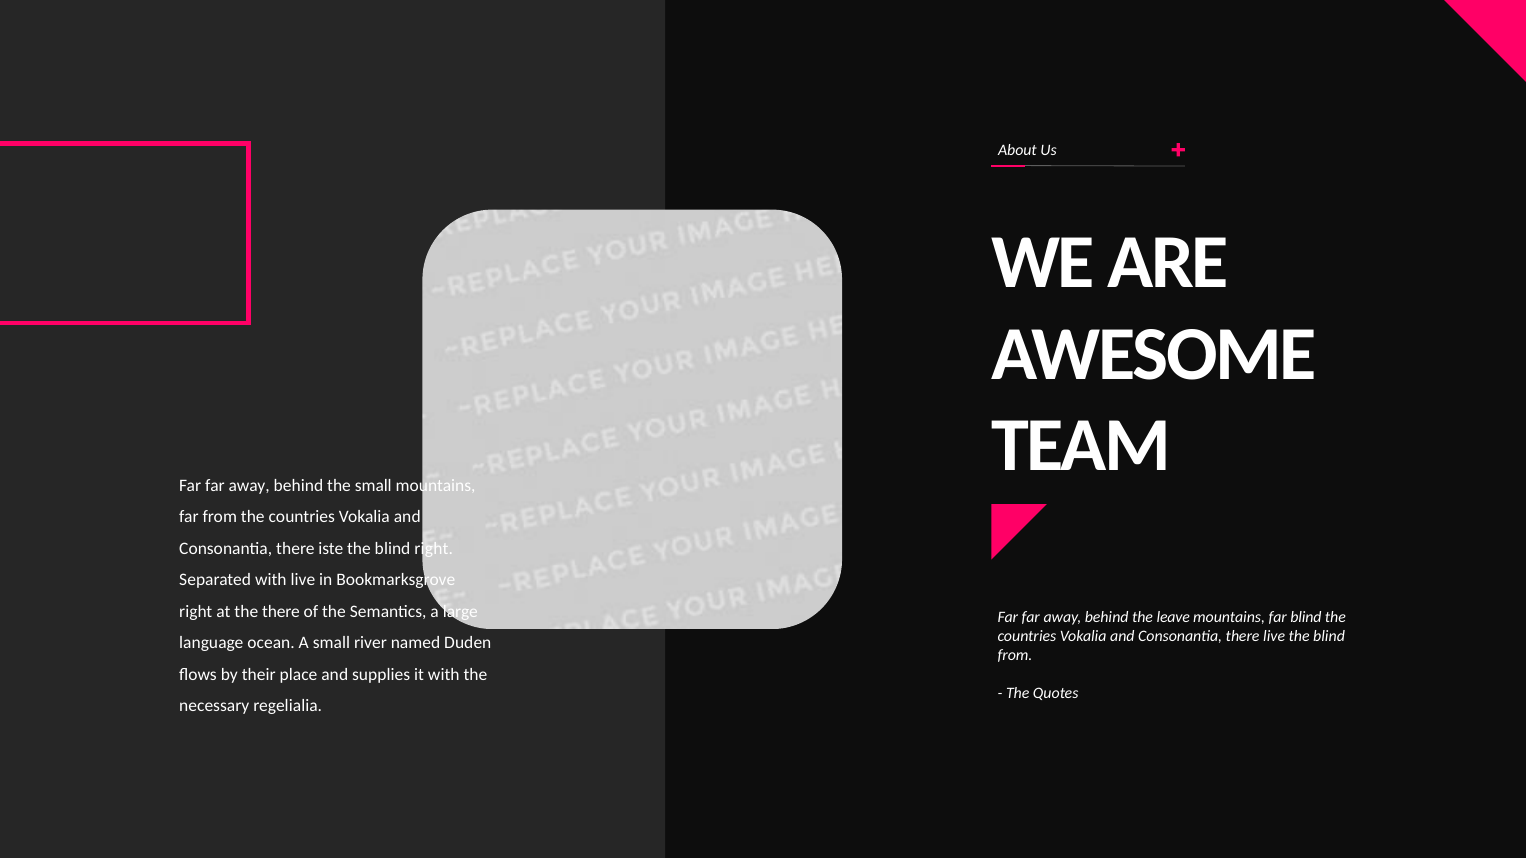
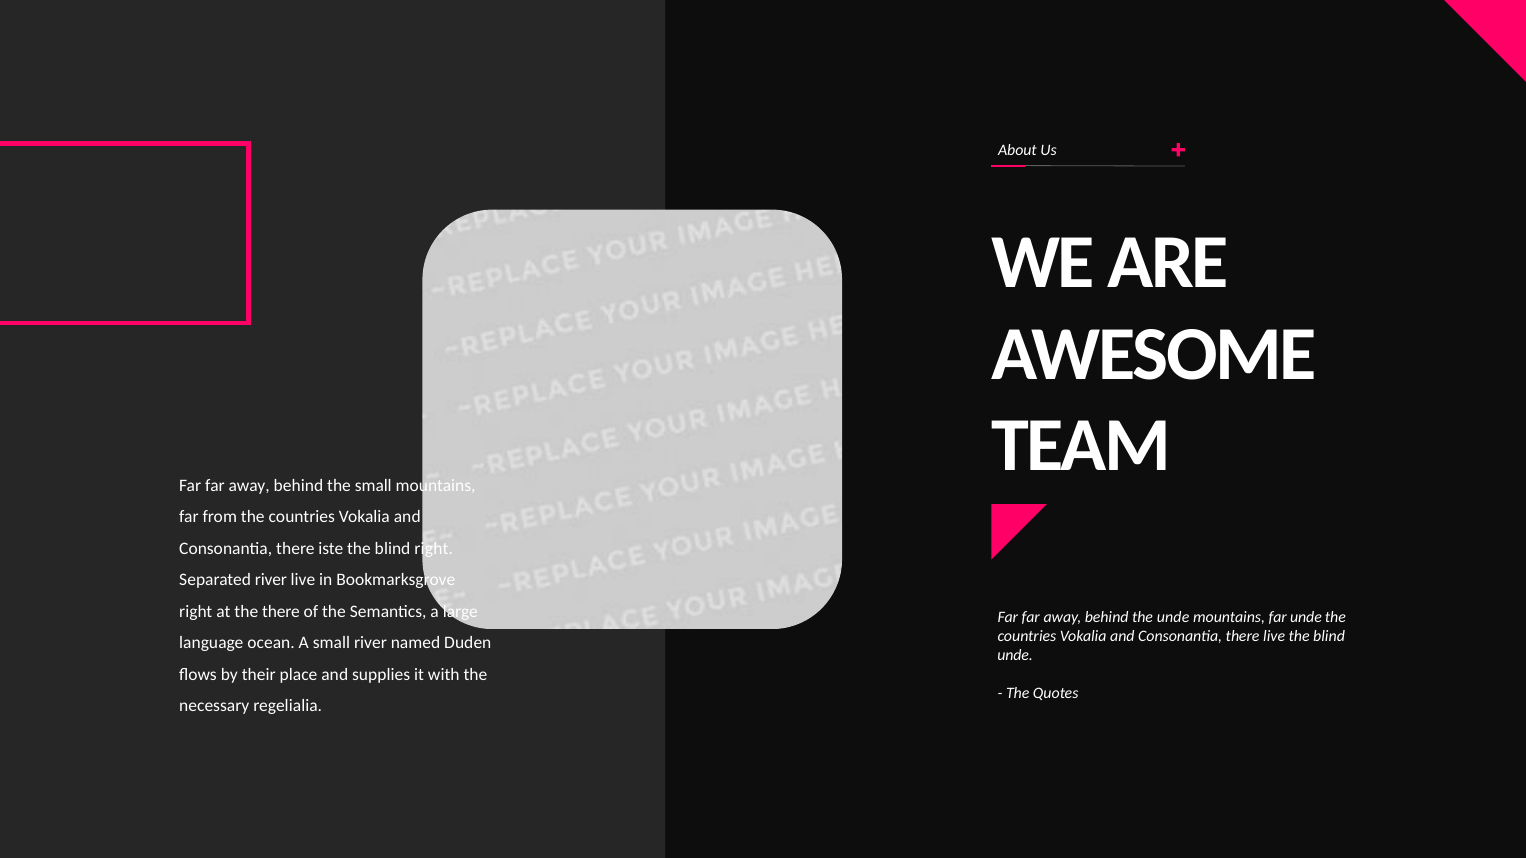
Separated with: with -> river
the leave: leave -> unde
far blind: blind -> unde
from at (1015, 656): from -> unde
